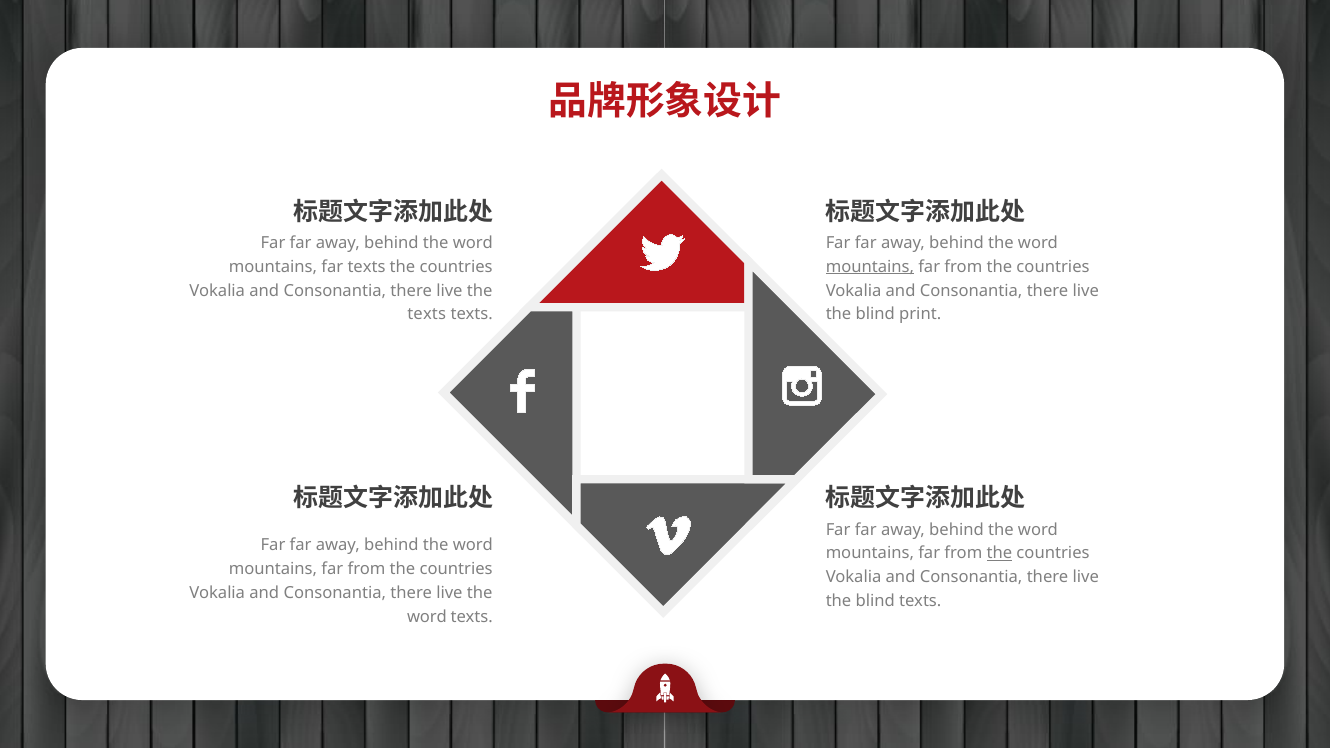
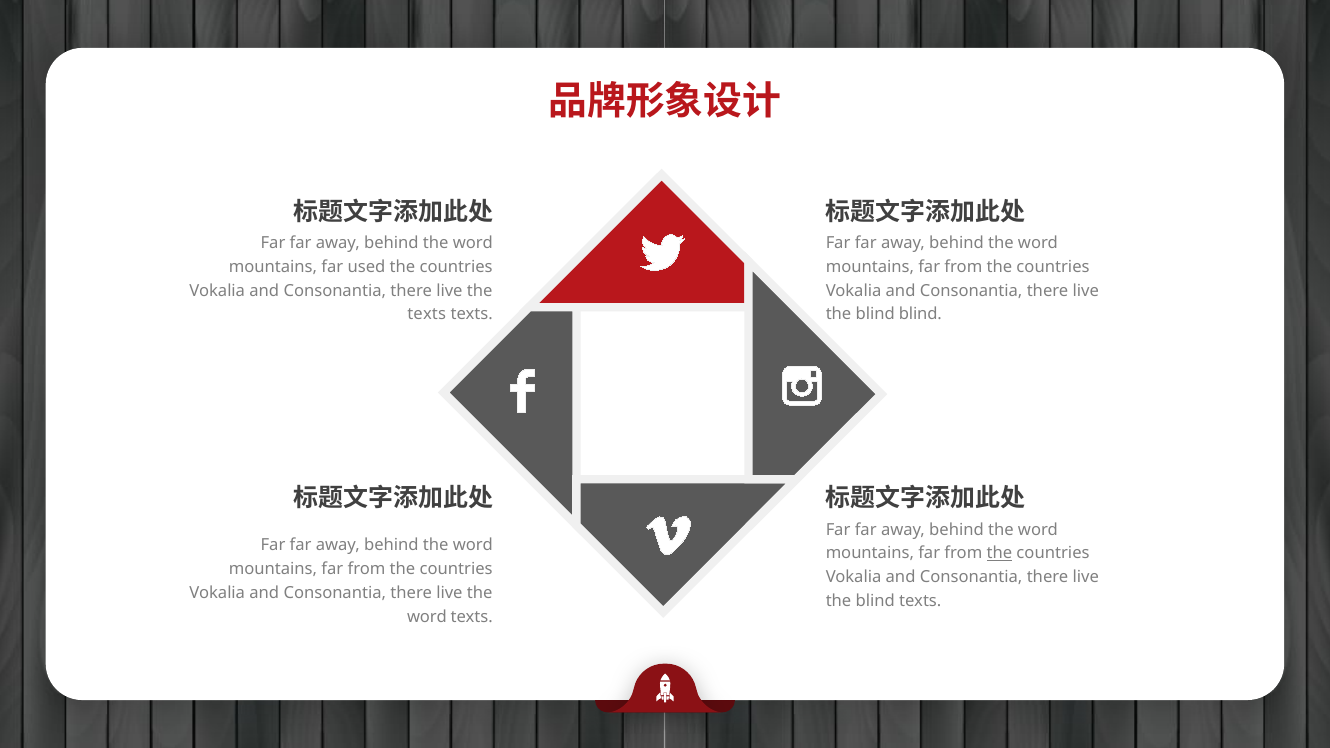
far texts: texts -> used
mountains at (870, 267) underline: present -> none
blind print: print -> blind
